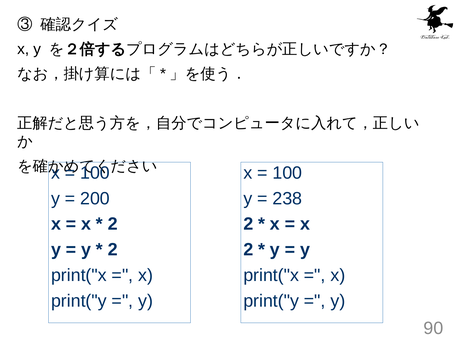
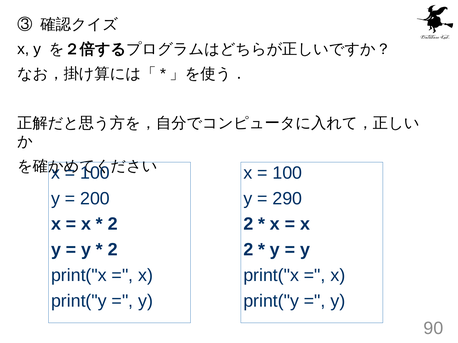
238: 238 -> 290
